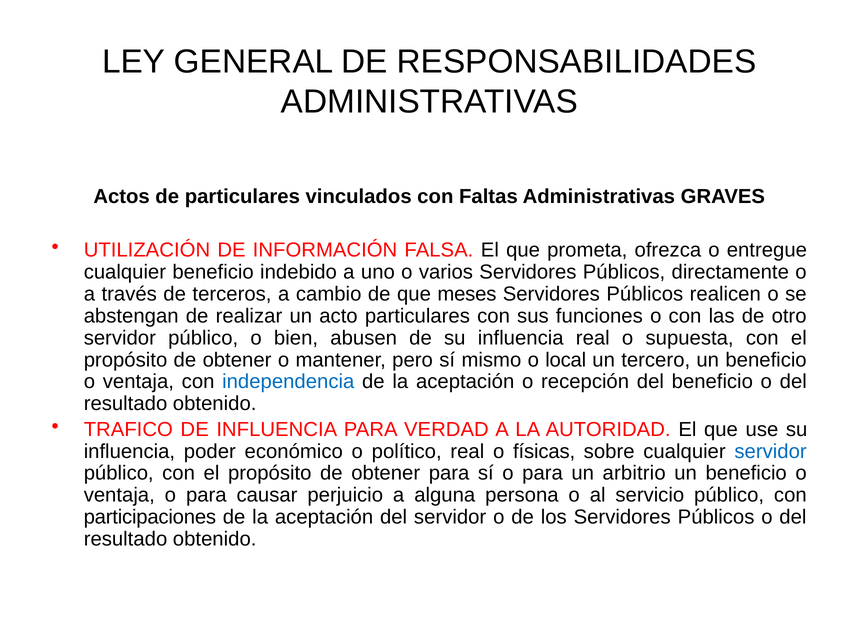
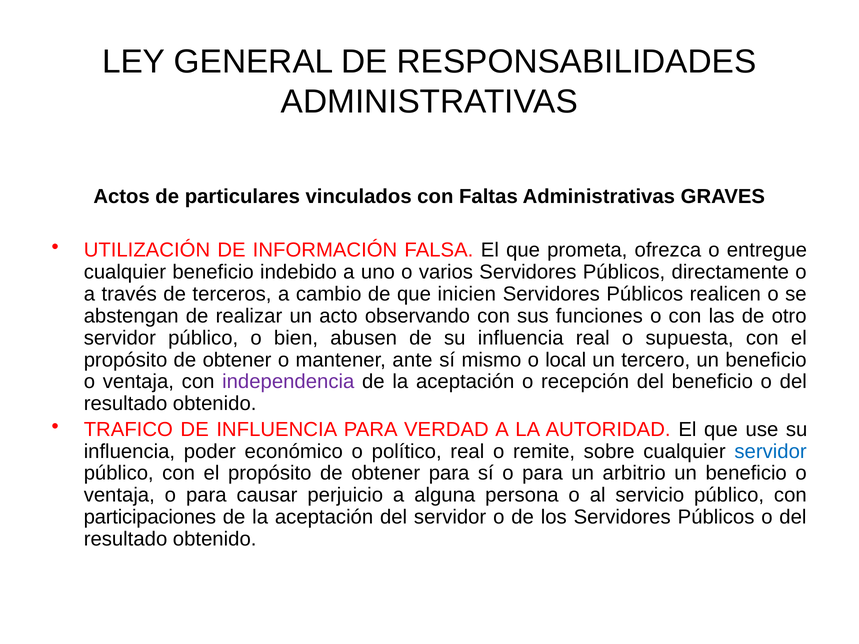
meses: meses -> inicien
acto particulares: particulares -> observando
pero: pero -> ante
independencia colour: blue -> purple
físicas: físicas -> remite
